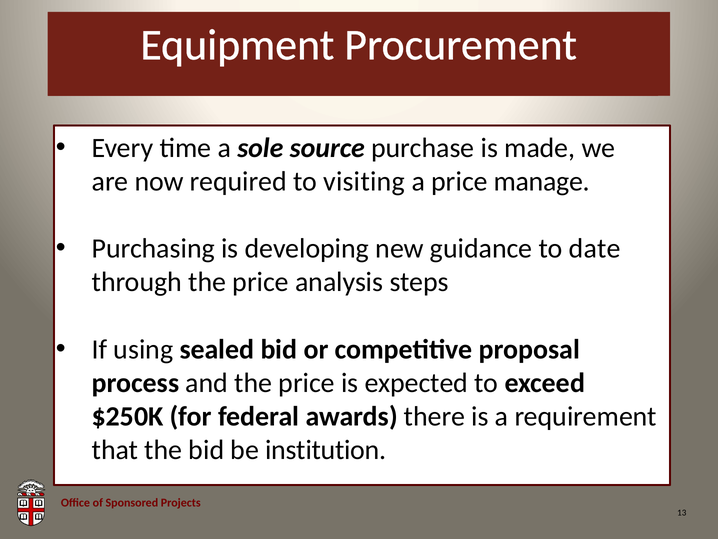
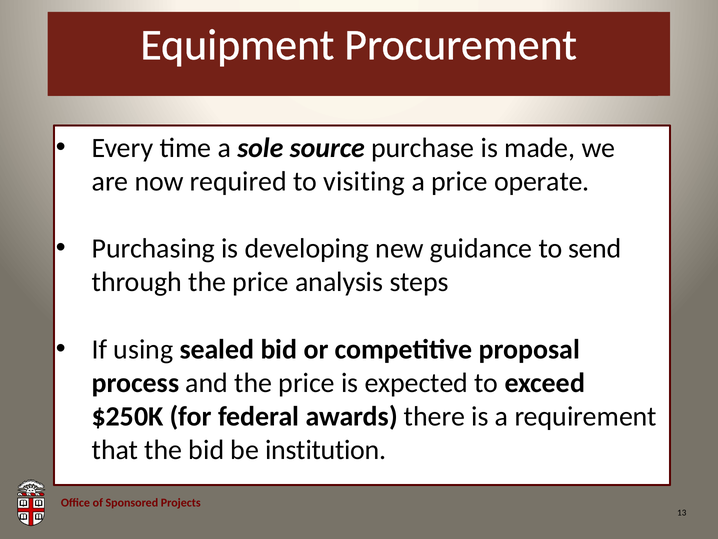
manage: manage -> operate
date: date -> send
